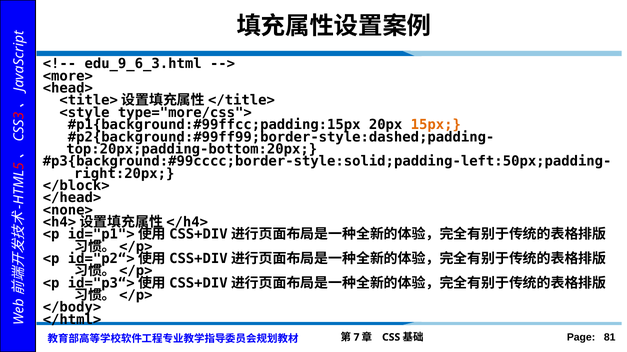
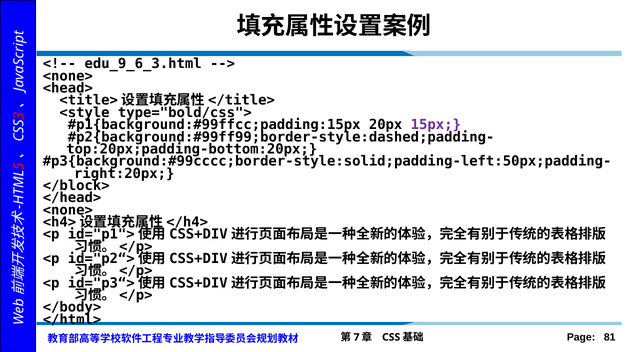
<more> at (68, 76): <more> -> <none>
type="more/css">: type="more/css"> -> type="bold/css">
15px colour: orange -> purple
